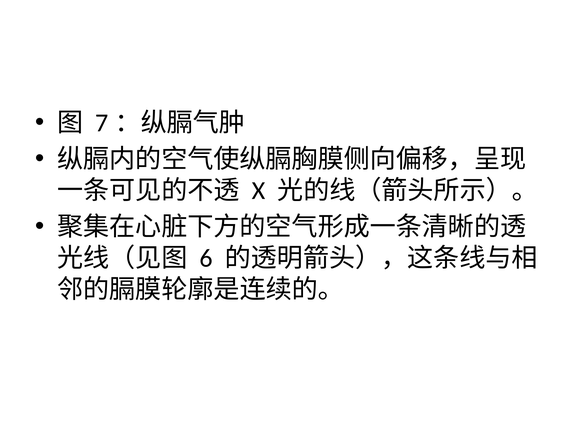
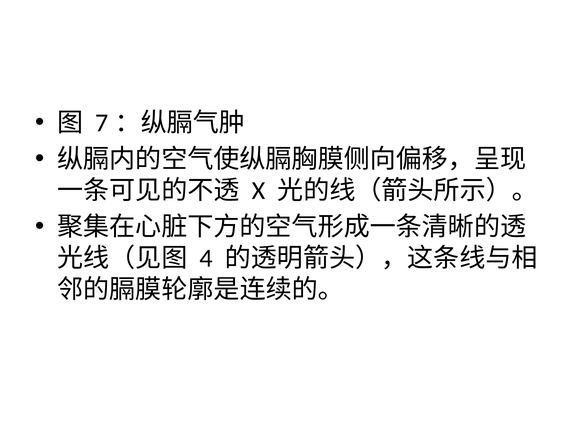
6: 6 -> 4
